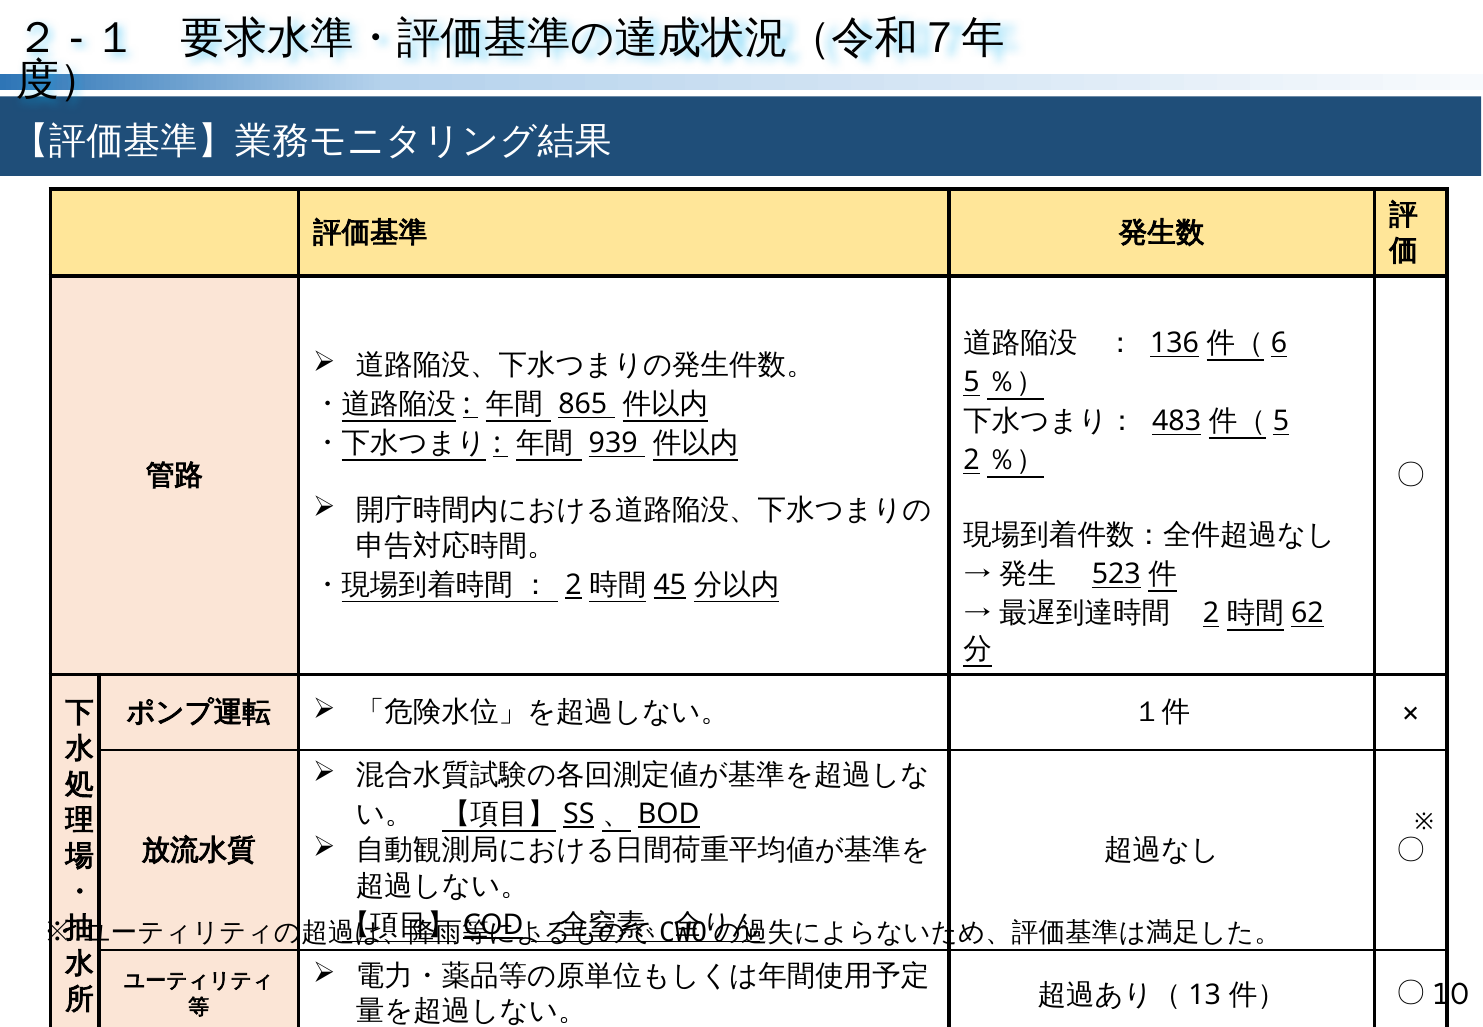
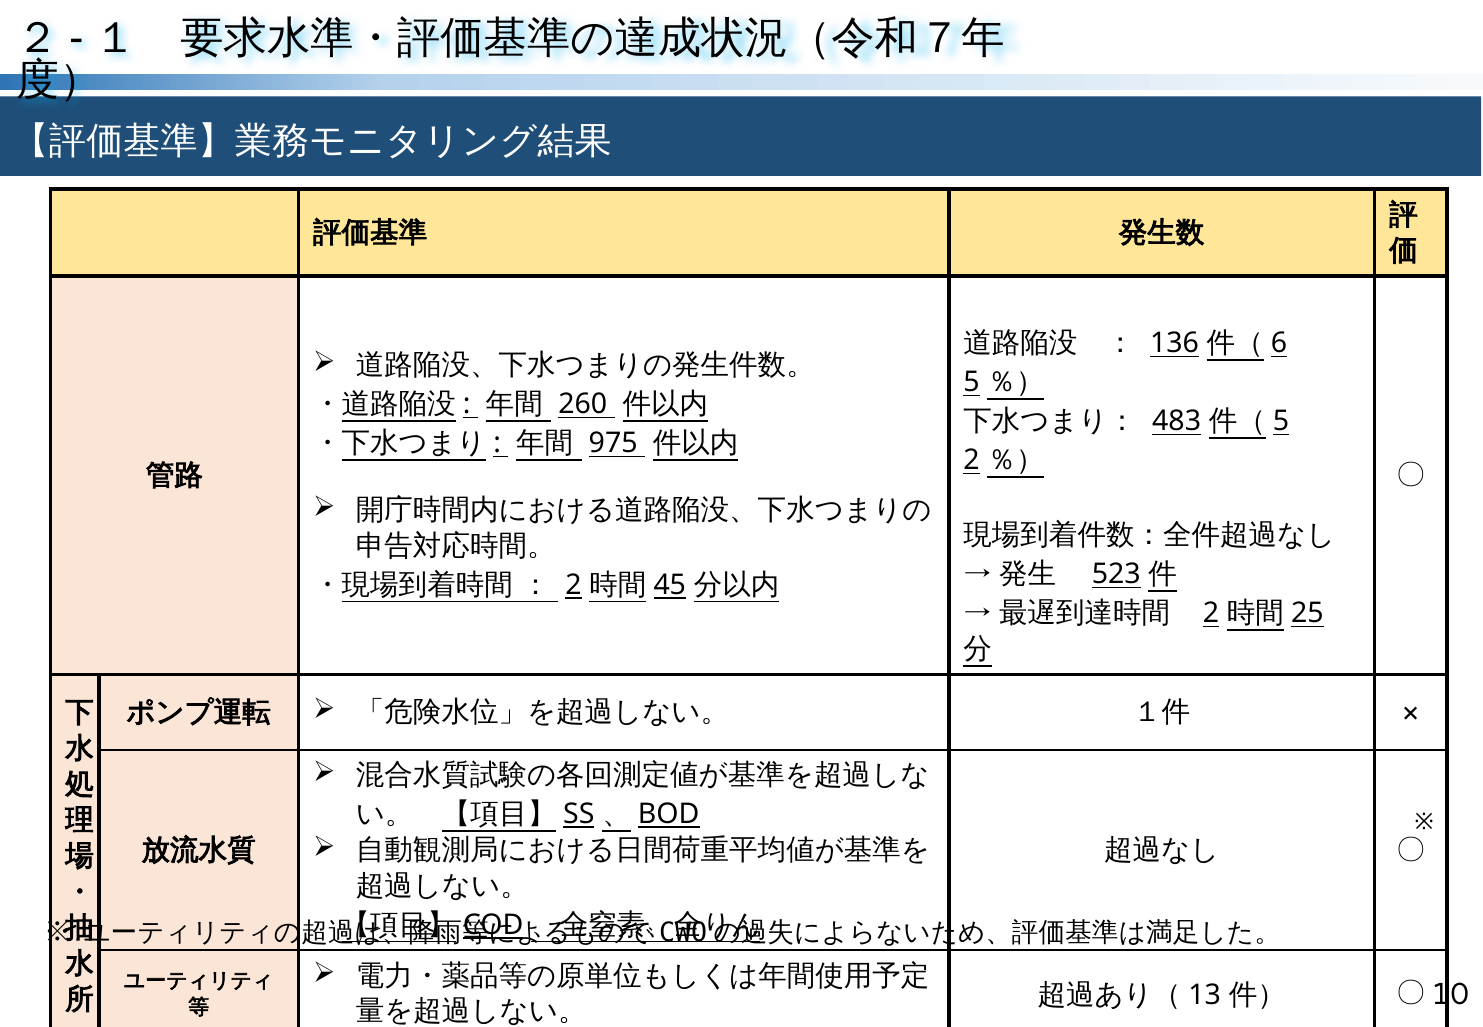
865: 865 -> 260
939: 939 -> 975
62: 62 -> 25
